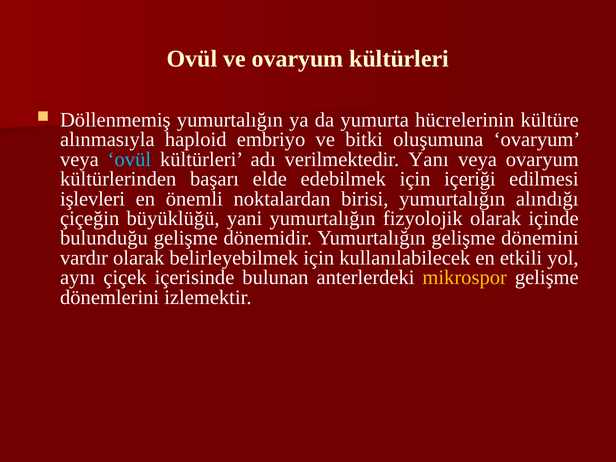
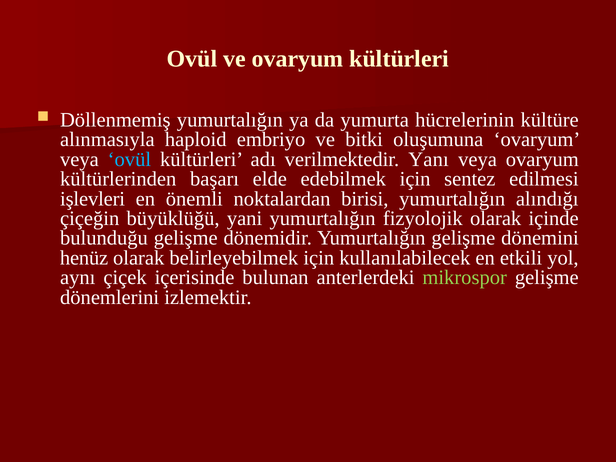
içeriği: içeriği -> sentez
vardır: vardır -> henüz
mikrospor colour: yellow -> light green
